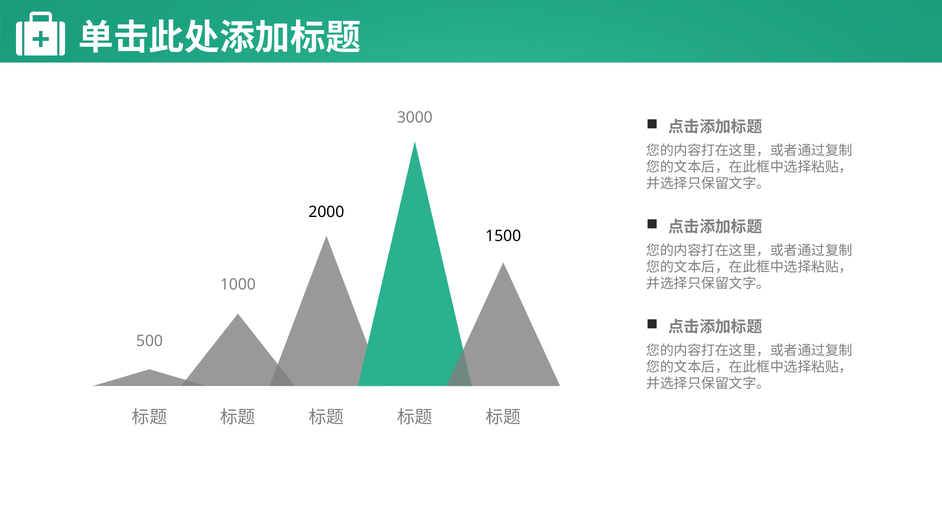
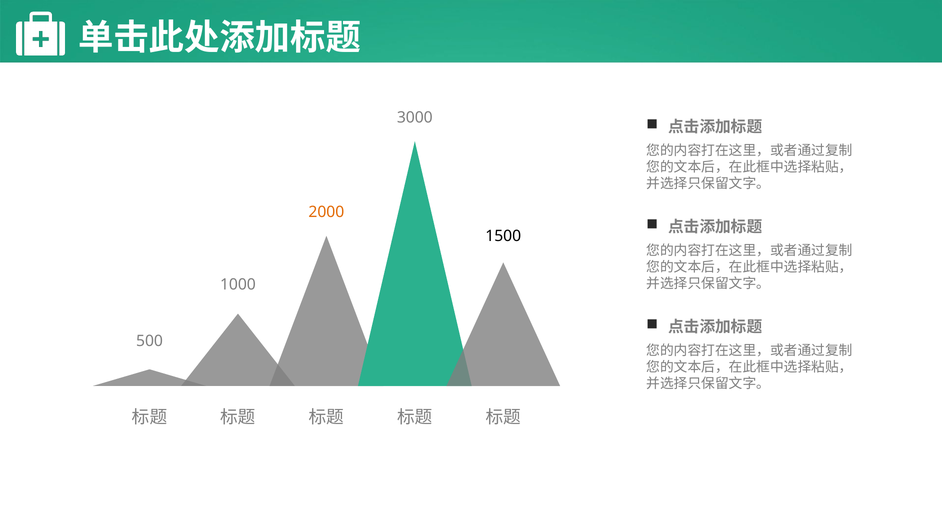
2000 colour: black -> orange
